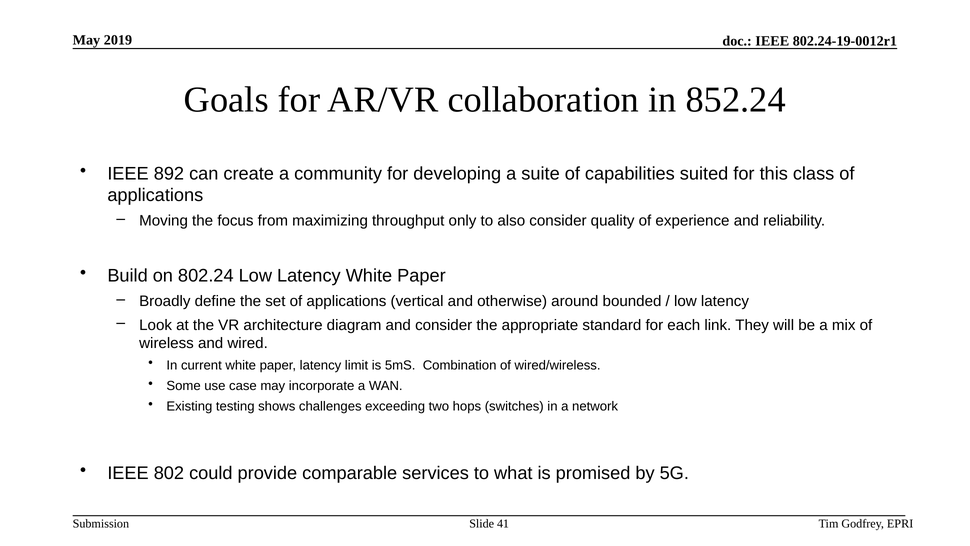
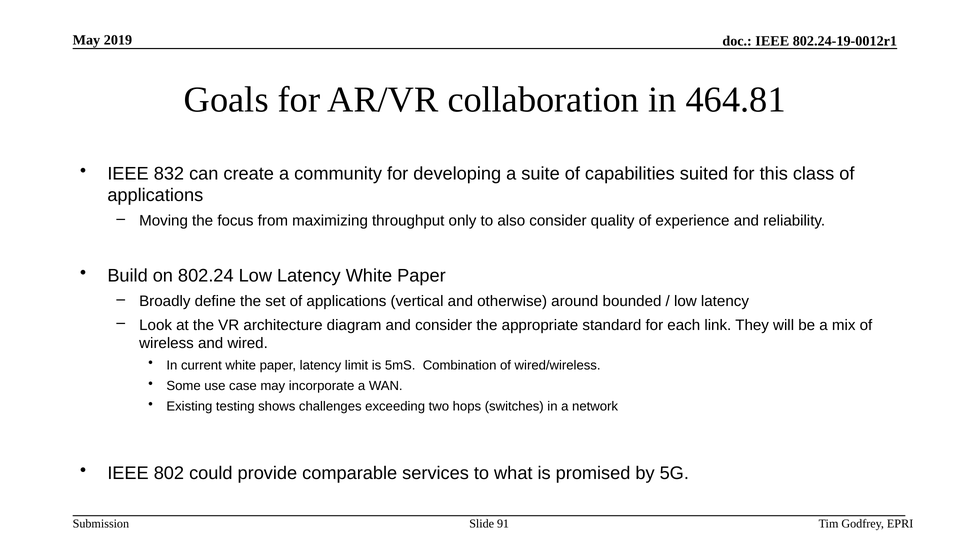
852.24: 852.24 -> 464.81
892: 892 -> 832
41: 41 -> 91
